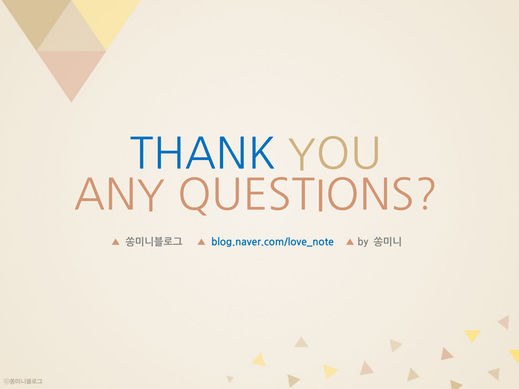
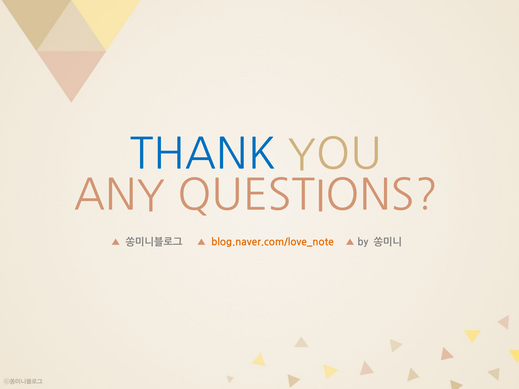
blog.naver.com/love_note colour: blue -> orange
